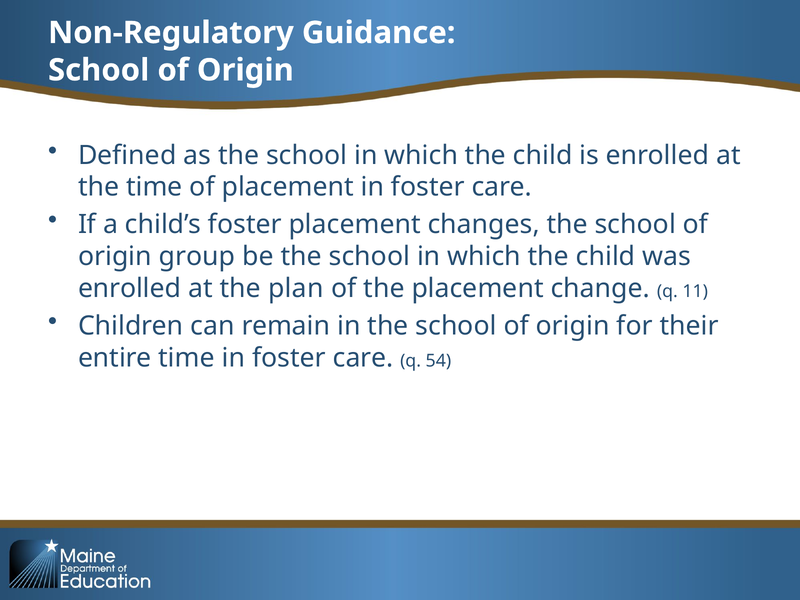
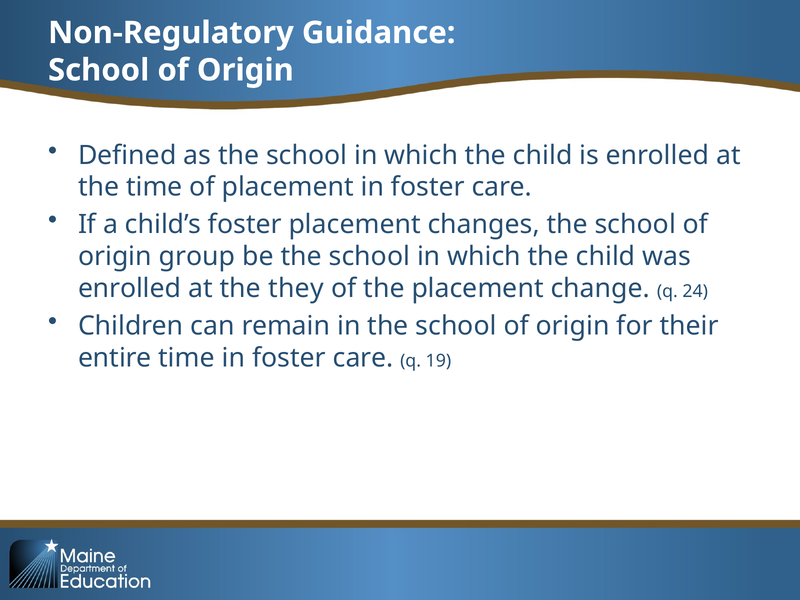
plan: plan -> they
11: 11 -> 24
54: 54 -> 19
